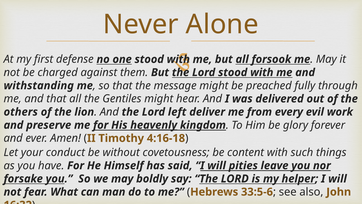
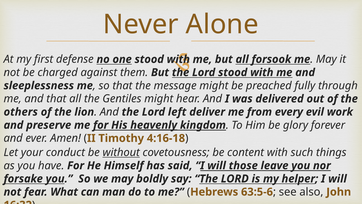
withstanding: withstanding -> sleeplessness
without underline: none -> present
pities: pities -> those
33:5-6: 33:5-6 -> 63:5-6
